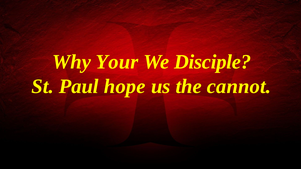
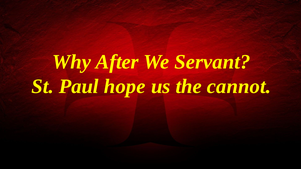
Your: Your -> After
Disciple: Disciple -> Servant
